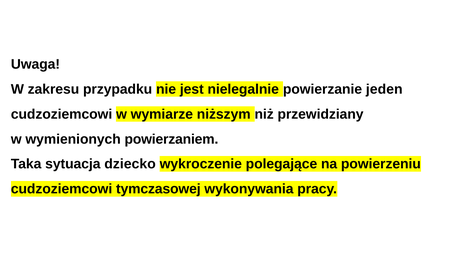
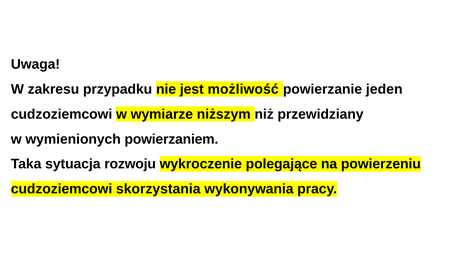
nielegalnie: nielegalnie -> możliwość
dziecko: dziecko -> rozwoju
tymczasowej: tymczasowej -> skorzystania
